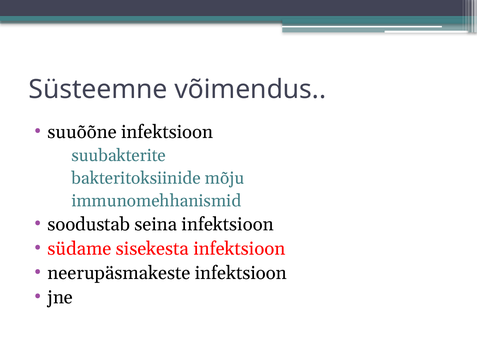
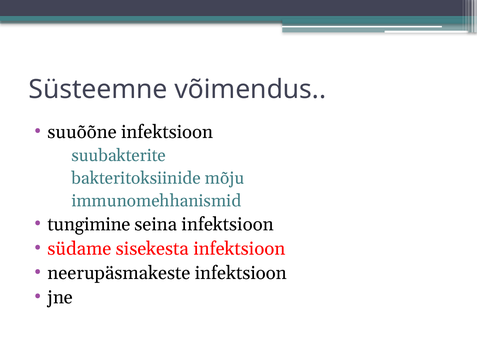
soodustab: soodustab -> tungimine
